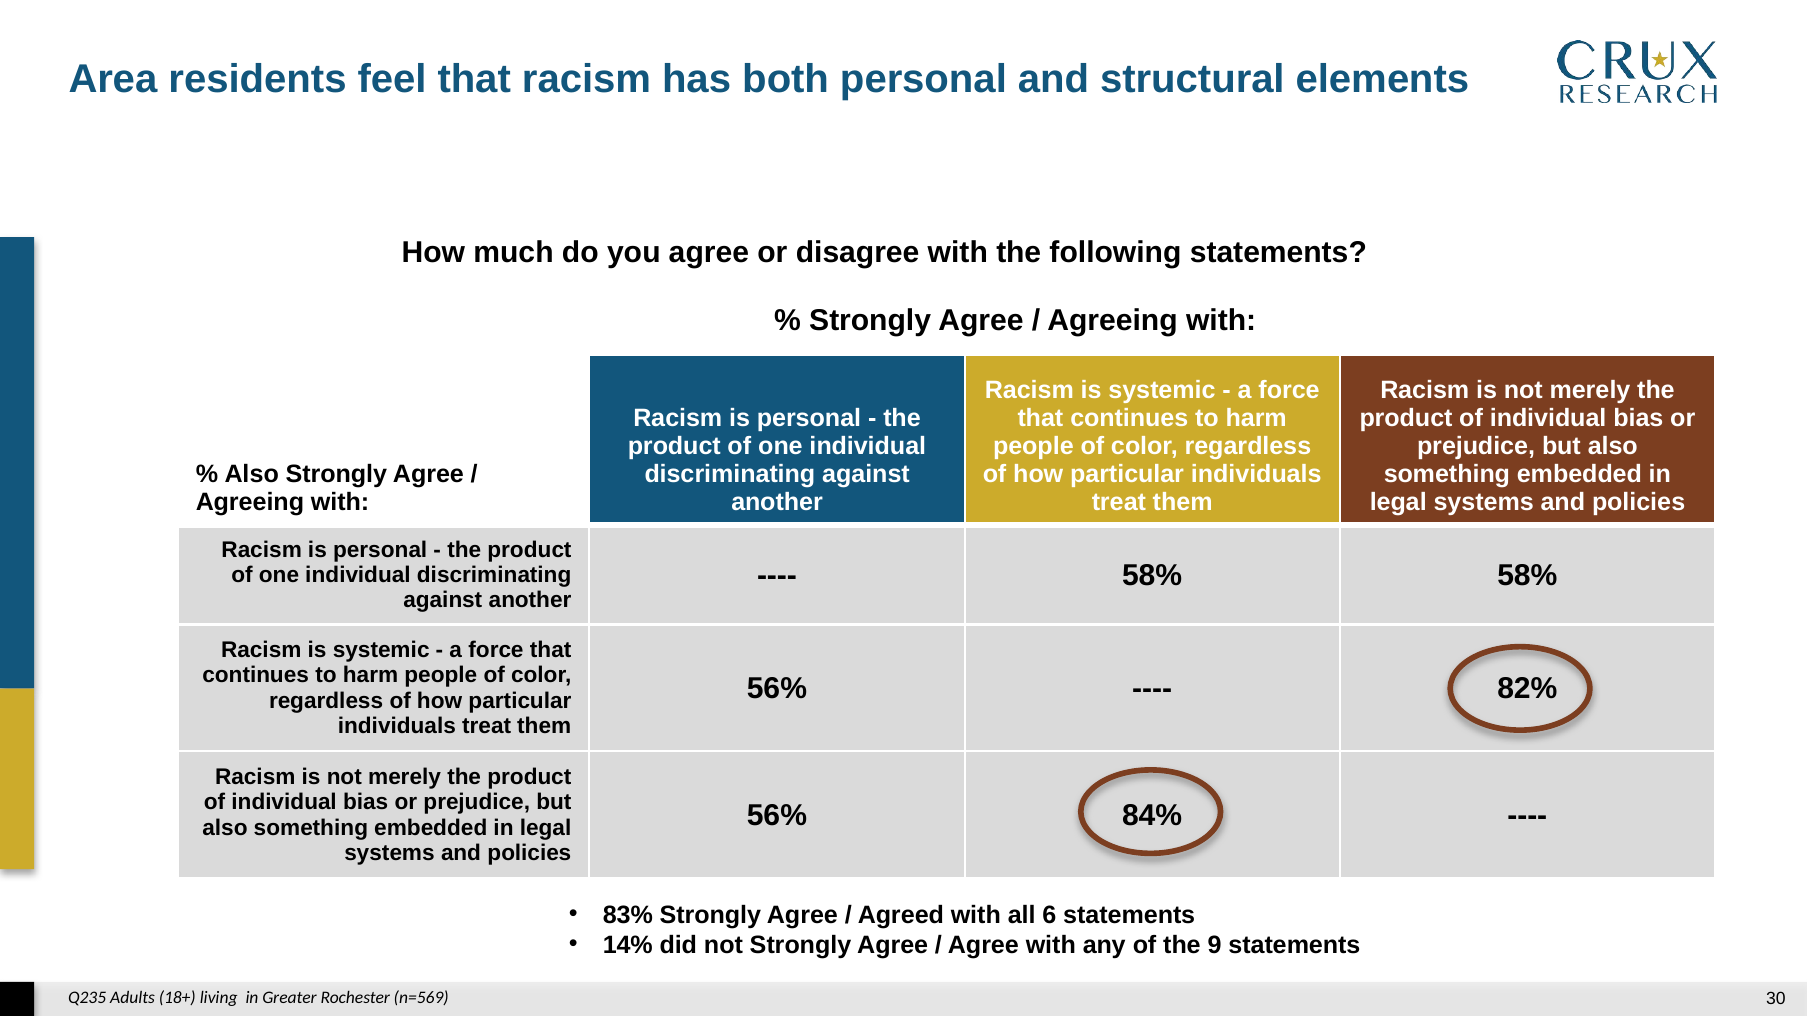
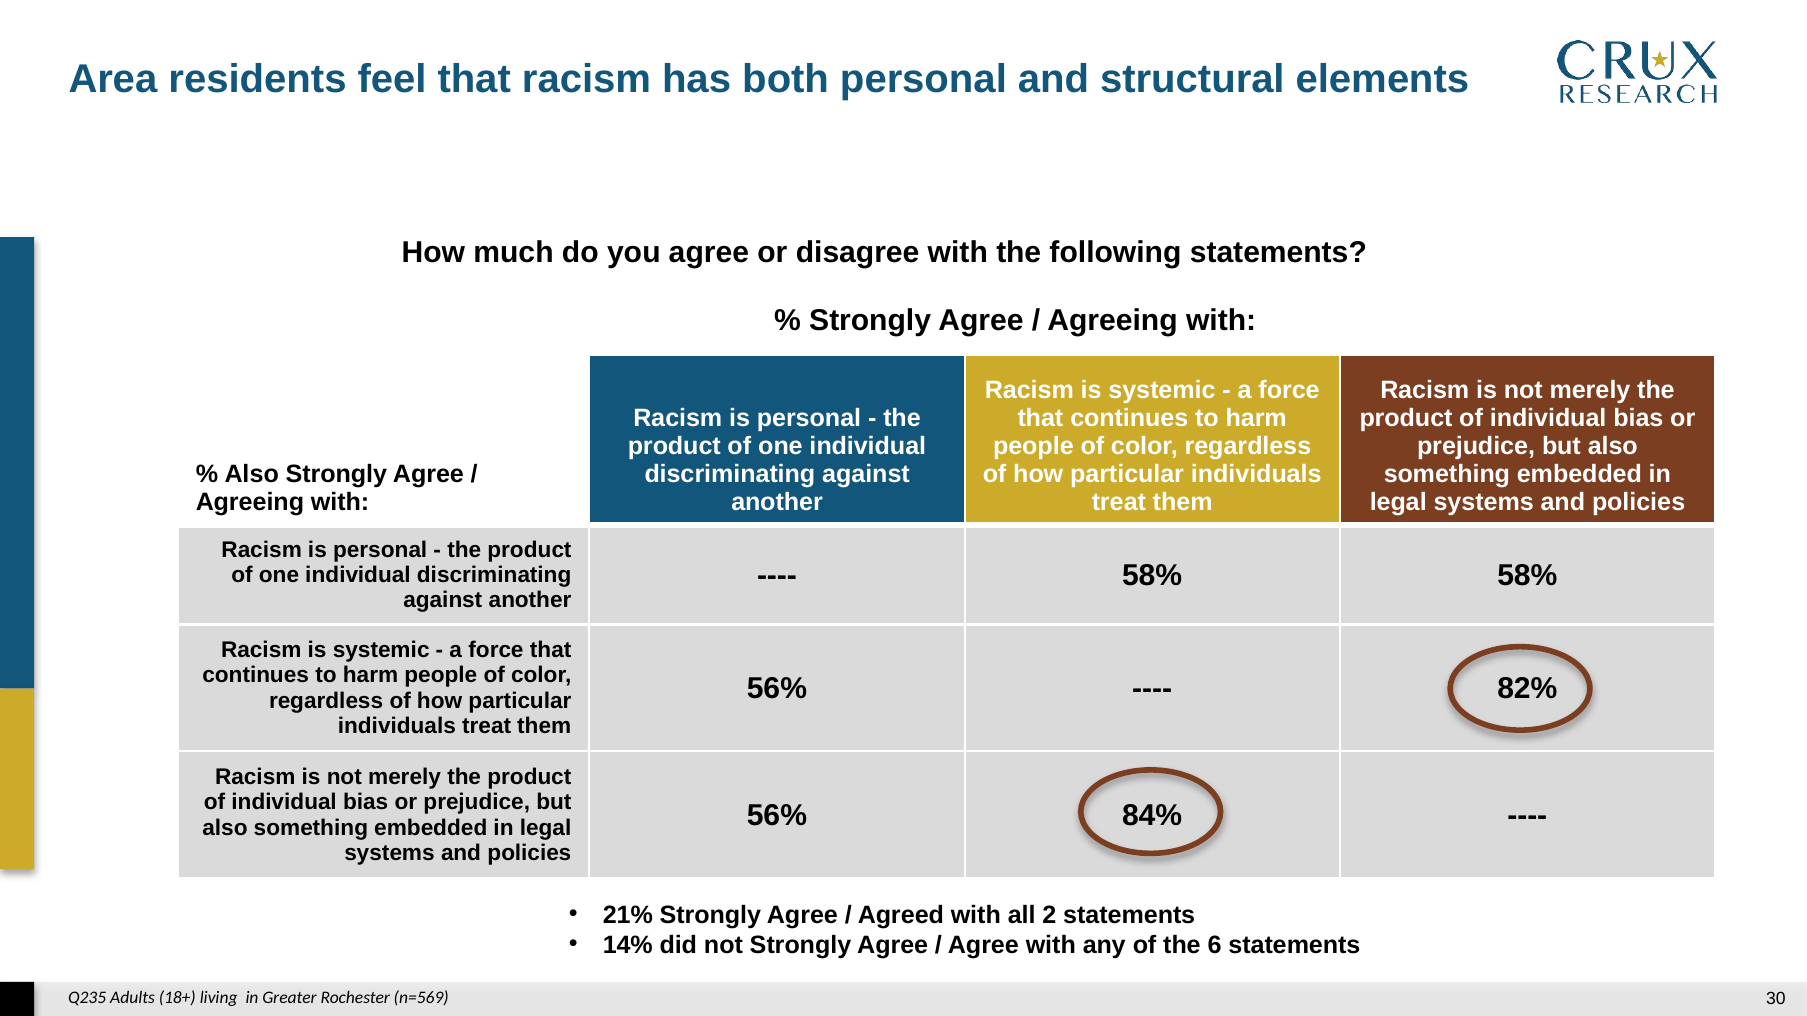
83%: 83% -> 21%
6: 6 -> 2
9: 9 -> 6
